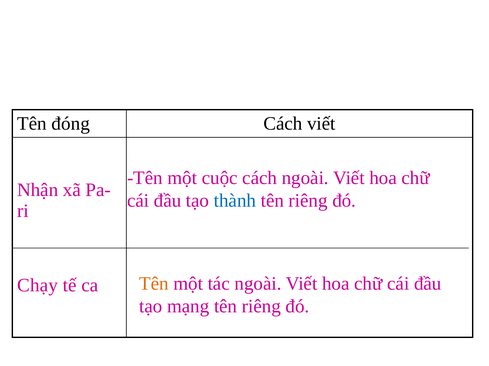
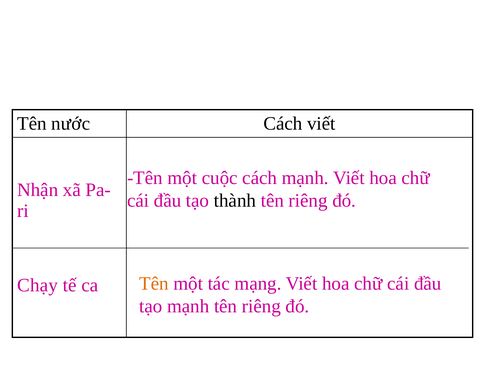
đóng: đóng -> nước
cách ngoài: ngoài -> mạnh
thành colour: blue -> black
tác ngoài: ngoài -> mạng
tạo mạng: mạng -> mạnh
